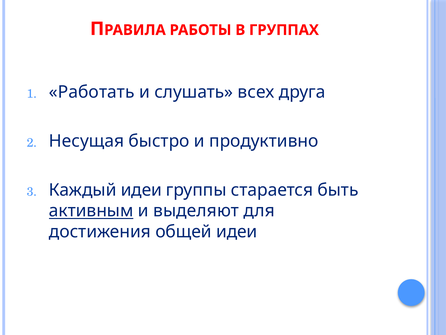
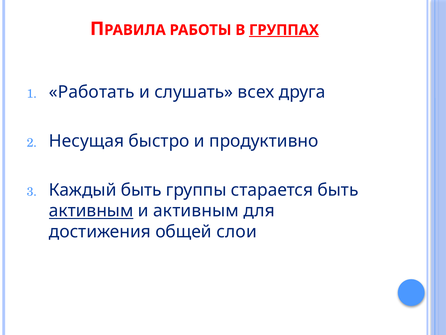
ГРУППАХ underline: none -> present
Каждый идеи: идеи -> быть
и выделяют: выделяют -> активным
общей идеи: идеи -> слои
